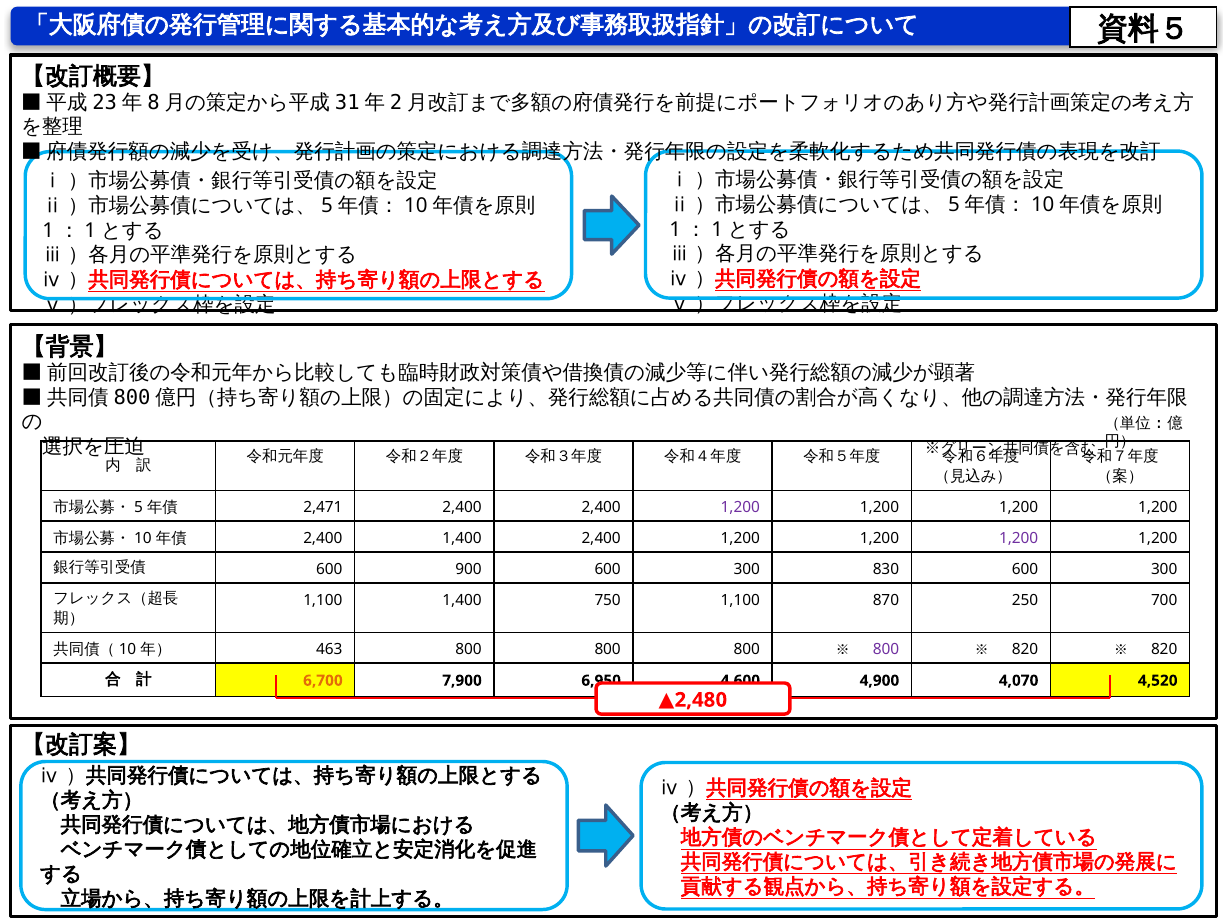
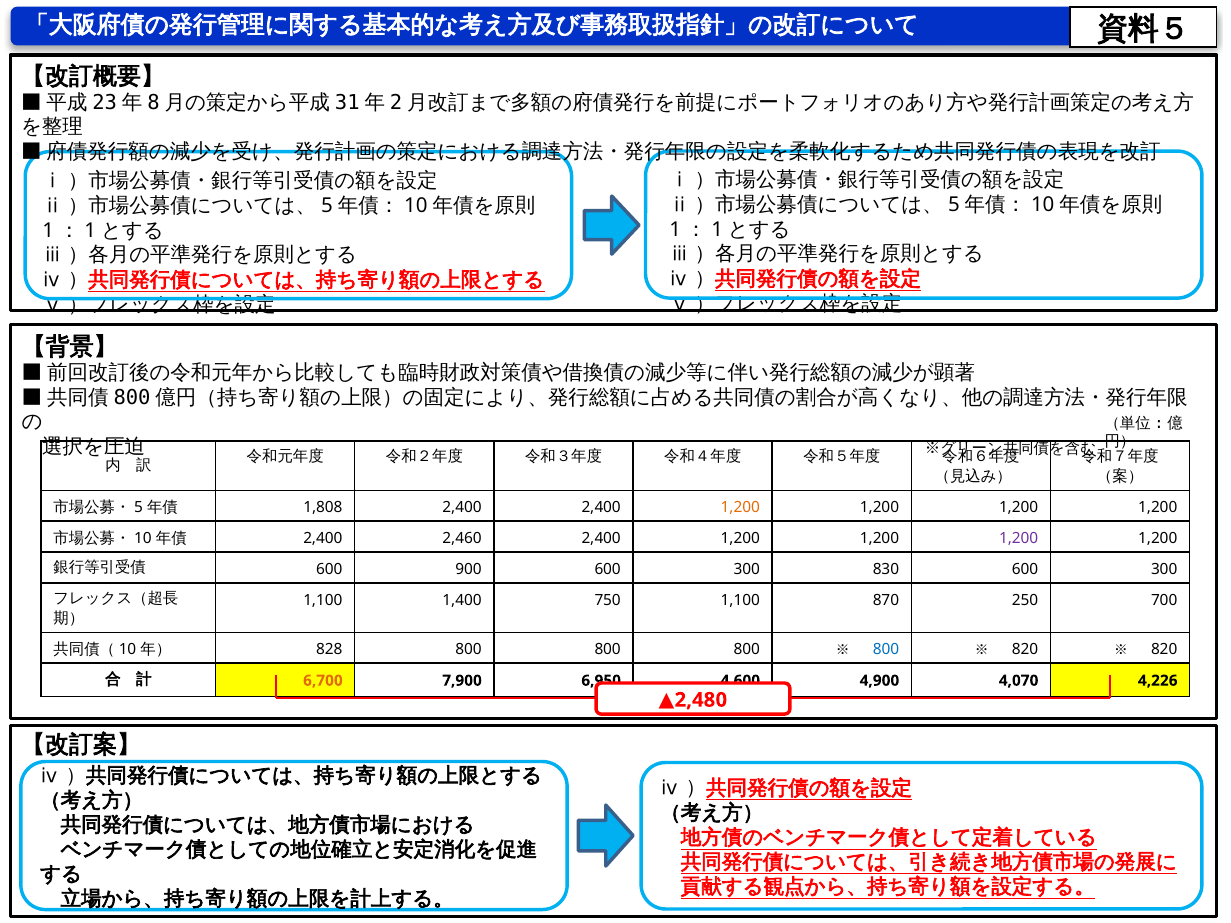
2,471: 2,471 -> 1,808
1,200 at (740, 508) colour: purple -> orange
2,400 1,400: 1,400 -> 2,460
463: 463 -> 828
800 at (886, 650) colour: purple -> blue
4,520: 4,520 -> 4,226
